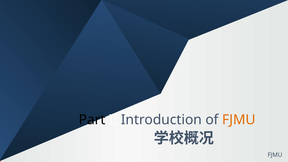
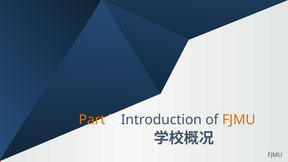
Part colour: black -> orange
